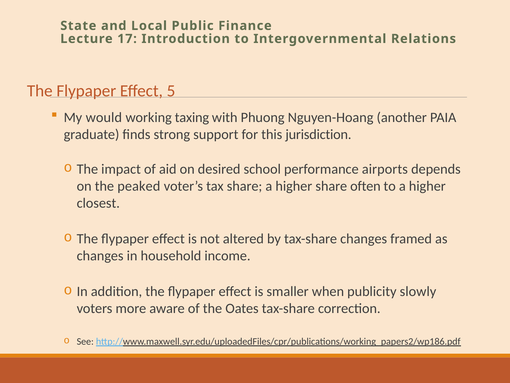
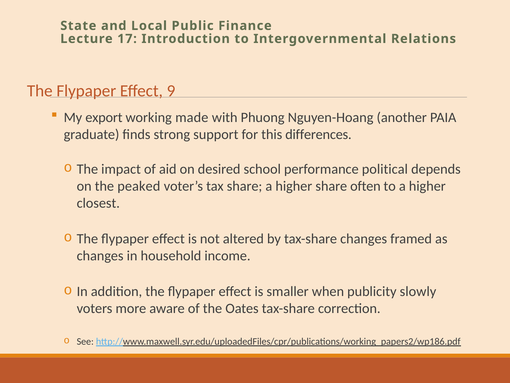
5: 5 -> 9
would: would -> export
taxing: taxing -> made
jurisdiction: jurisdiction -> differences
airports: airports -> political
